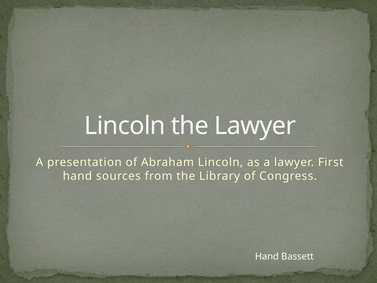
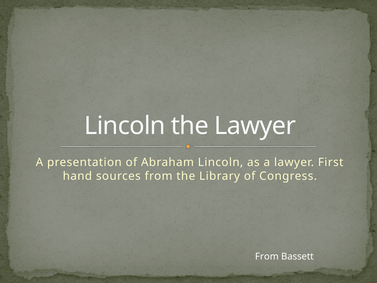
Hand at (267, 256): Hand -> From
